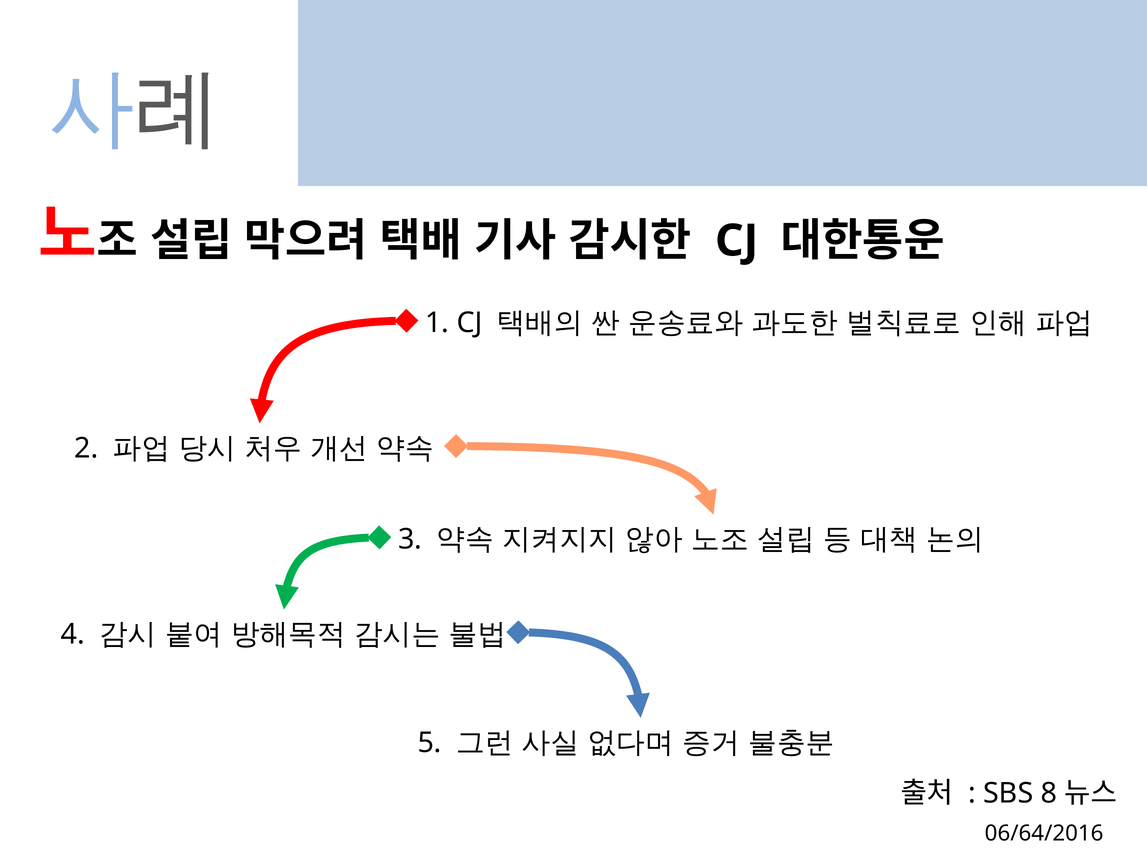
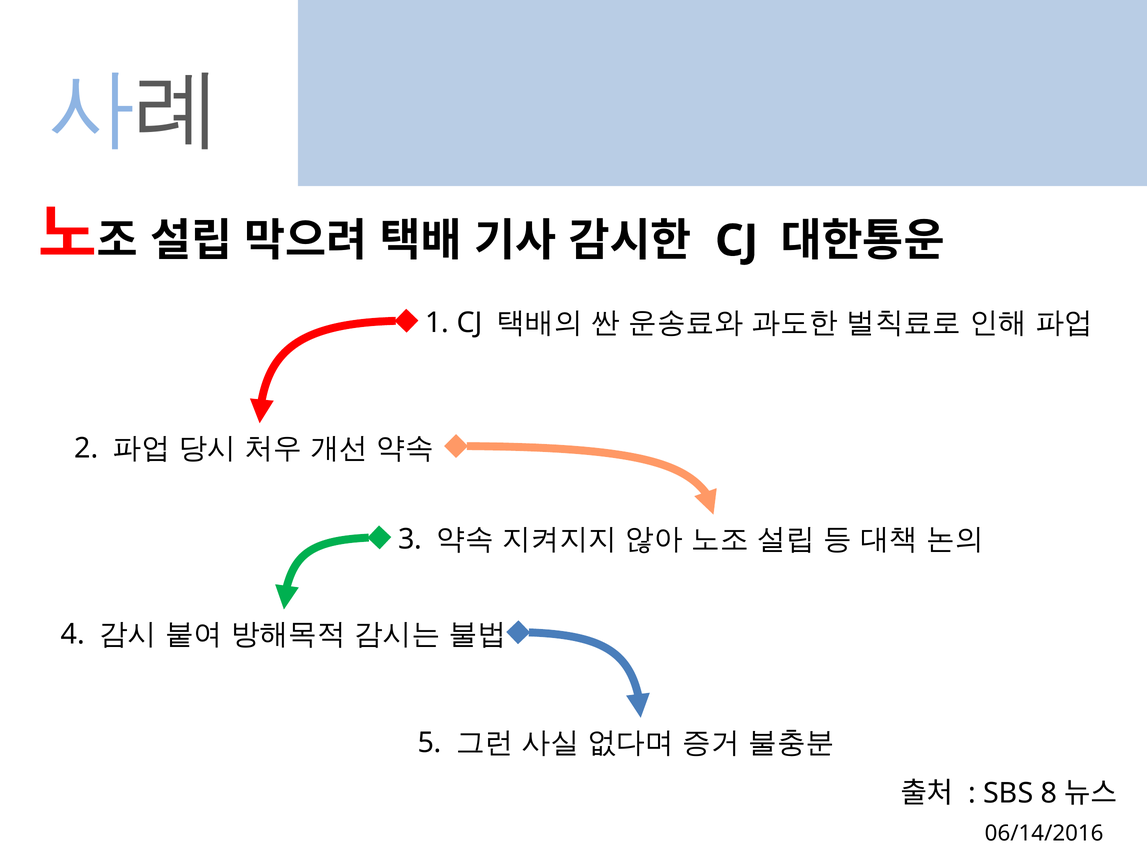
06/64/2016: 06/64/2016 -> 06/14/2016
